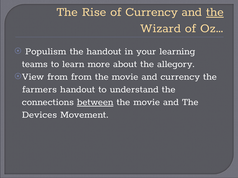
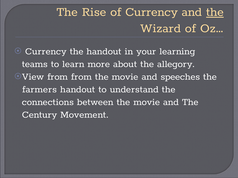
Populism at (46, 51): Populism -> Currency
and currency: currency -> speeches
between underline: present -> none
Devices: Devices -> Century
